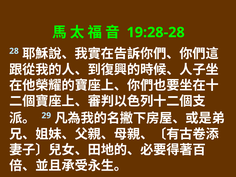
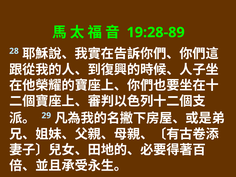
19:28-28: 19:28-28 -> 19:28-89
